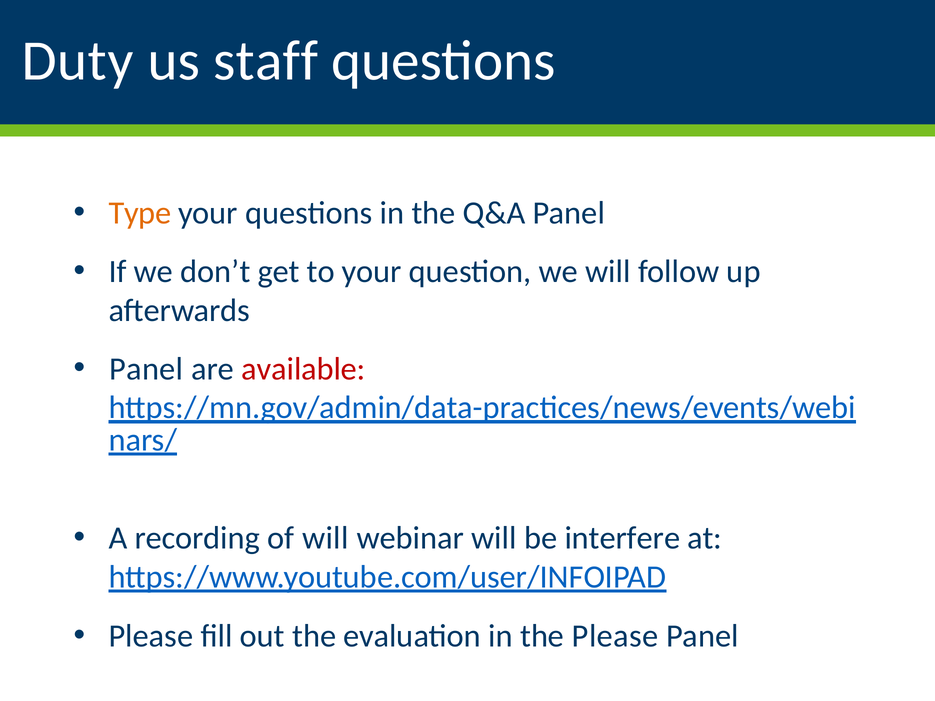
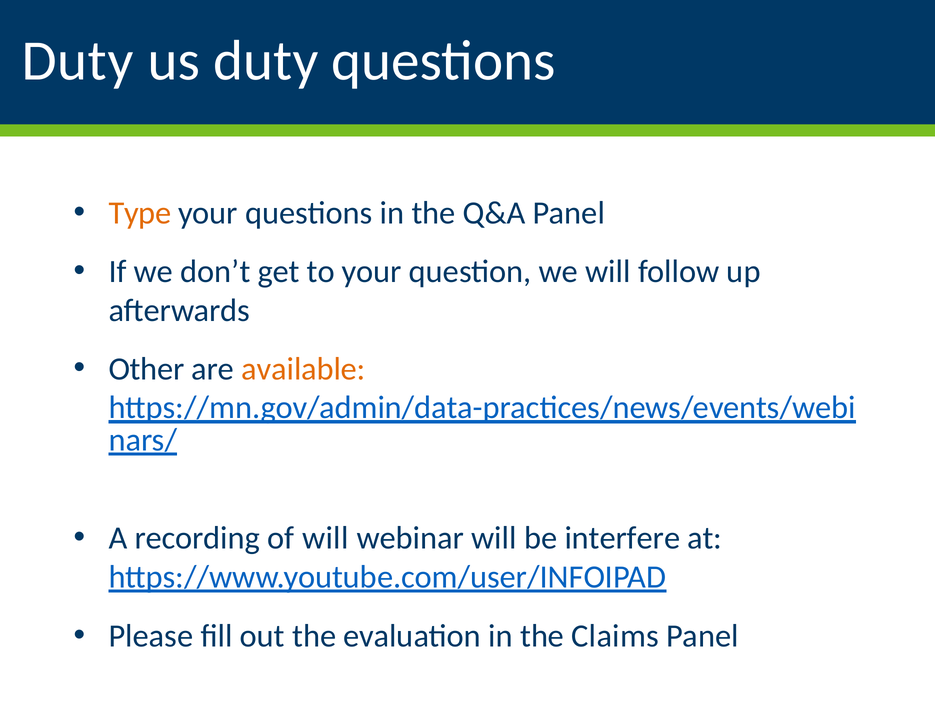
us staff: staff -> duty
Panel at (146, 369): Panel -> Other
available colour: red -> orange
the Please: Please -> Claims
